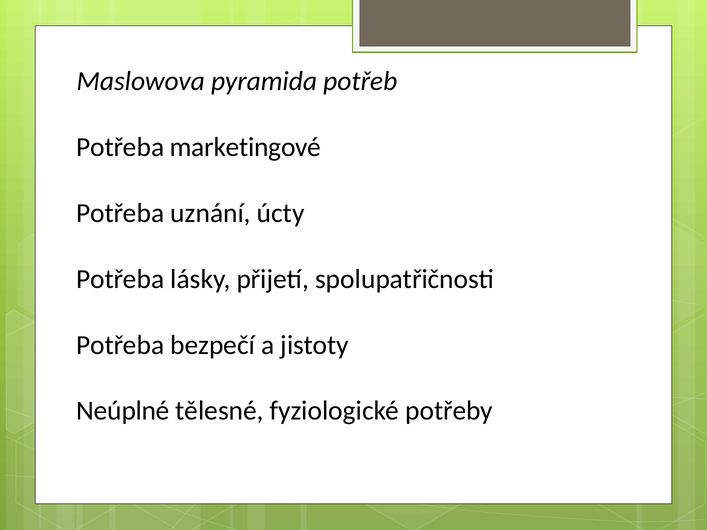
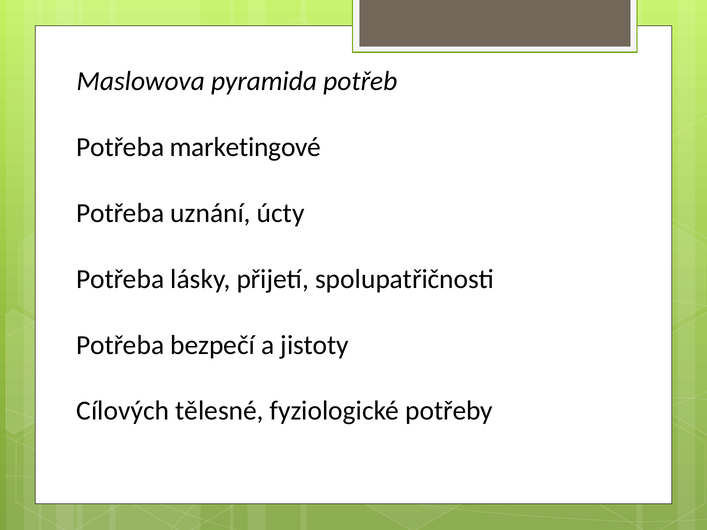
Neúplné: Neúplné -> Cílových
